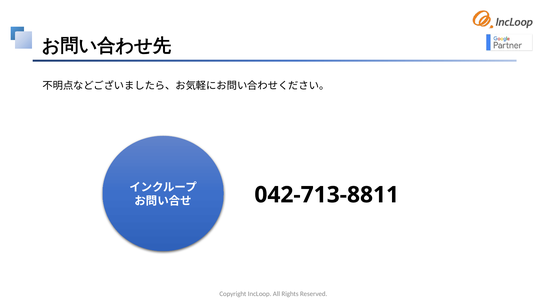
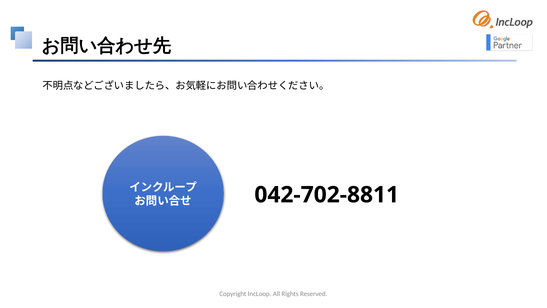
042-713-8811: 042-713-8811 -> 042-702-8811
